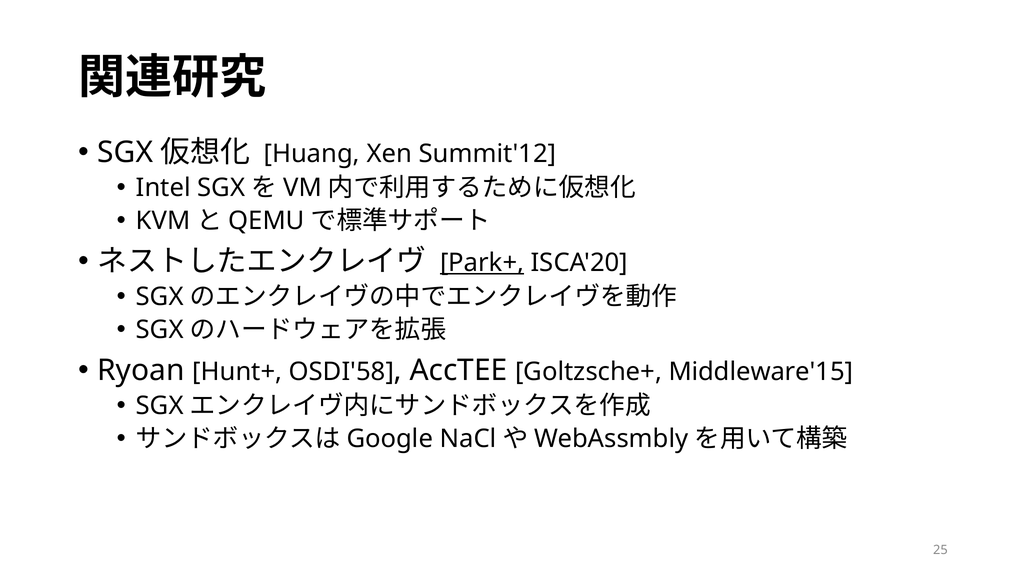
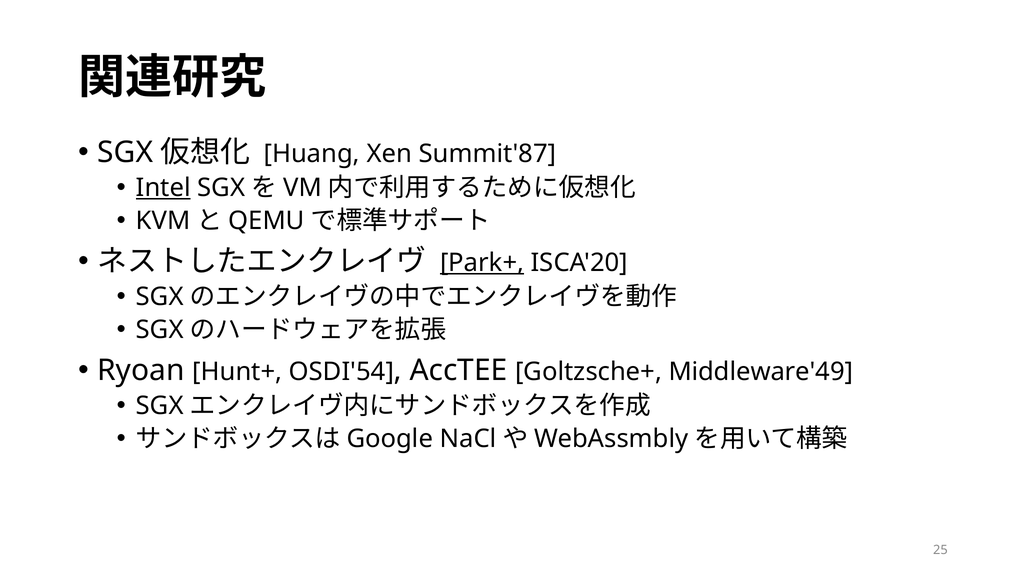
Summit'12: Summit'12 -> Summit'87
Intel underline: none -> present
OSDI'58: OSDI'58 -> OSDI'54
Middleware'15: Middleware'15 -> Middleware'49
